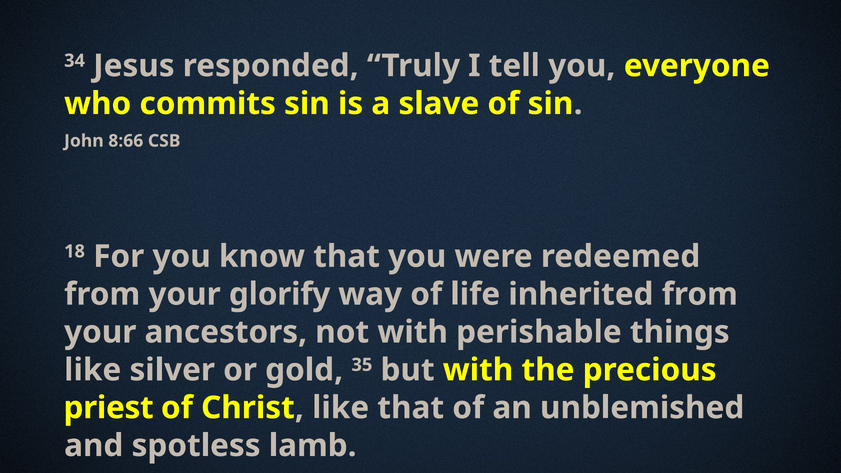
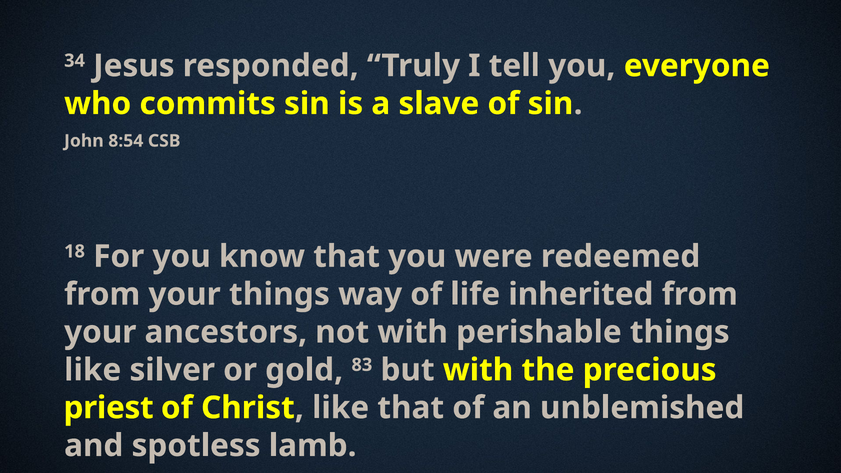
8:66: 8:66 -> 8:54
your glorify: glorify -> things
35: 35 -> 83
